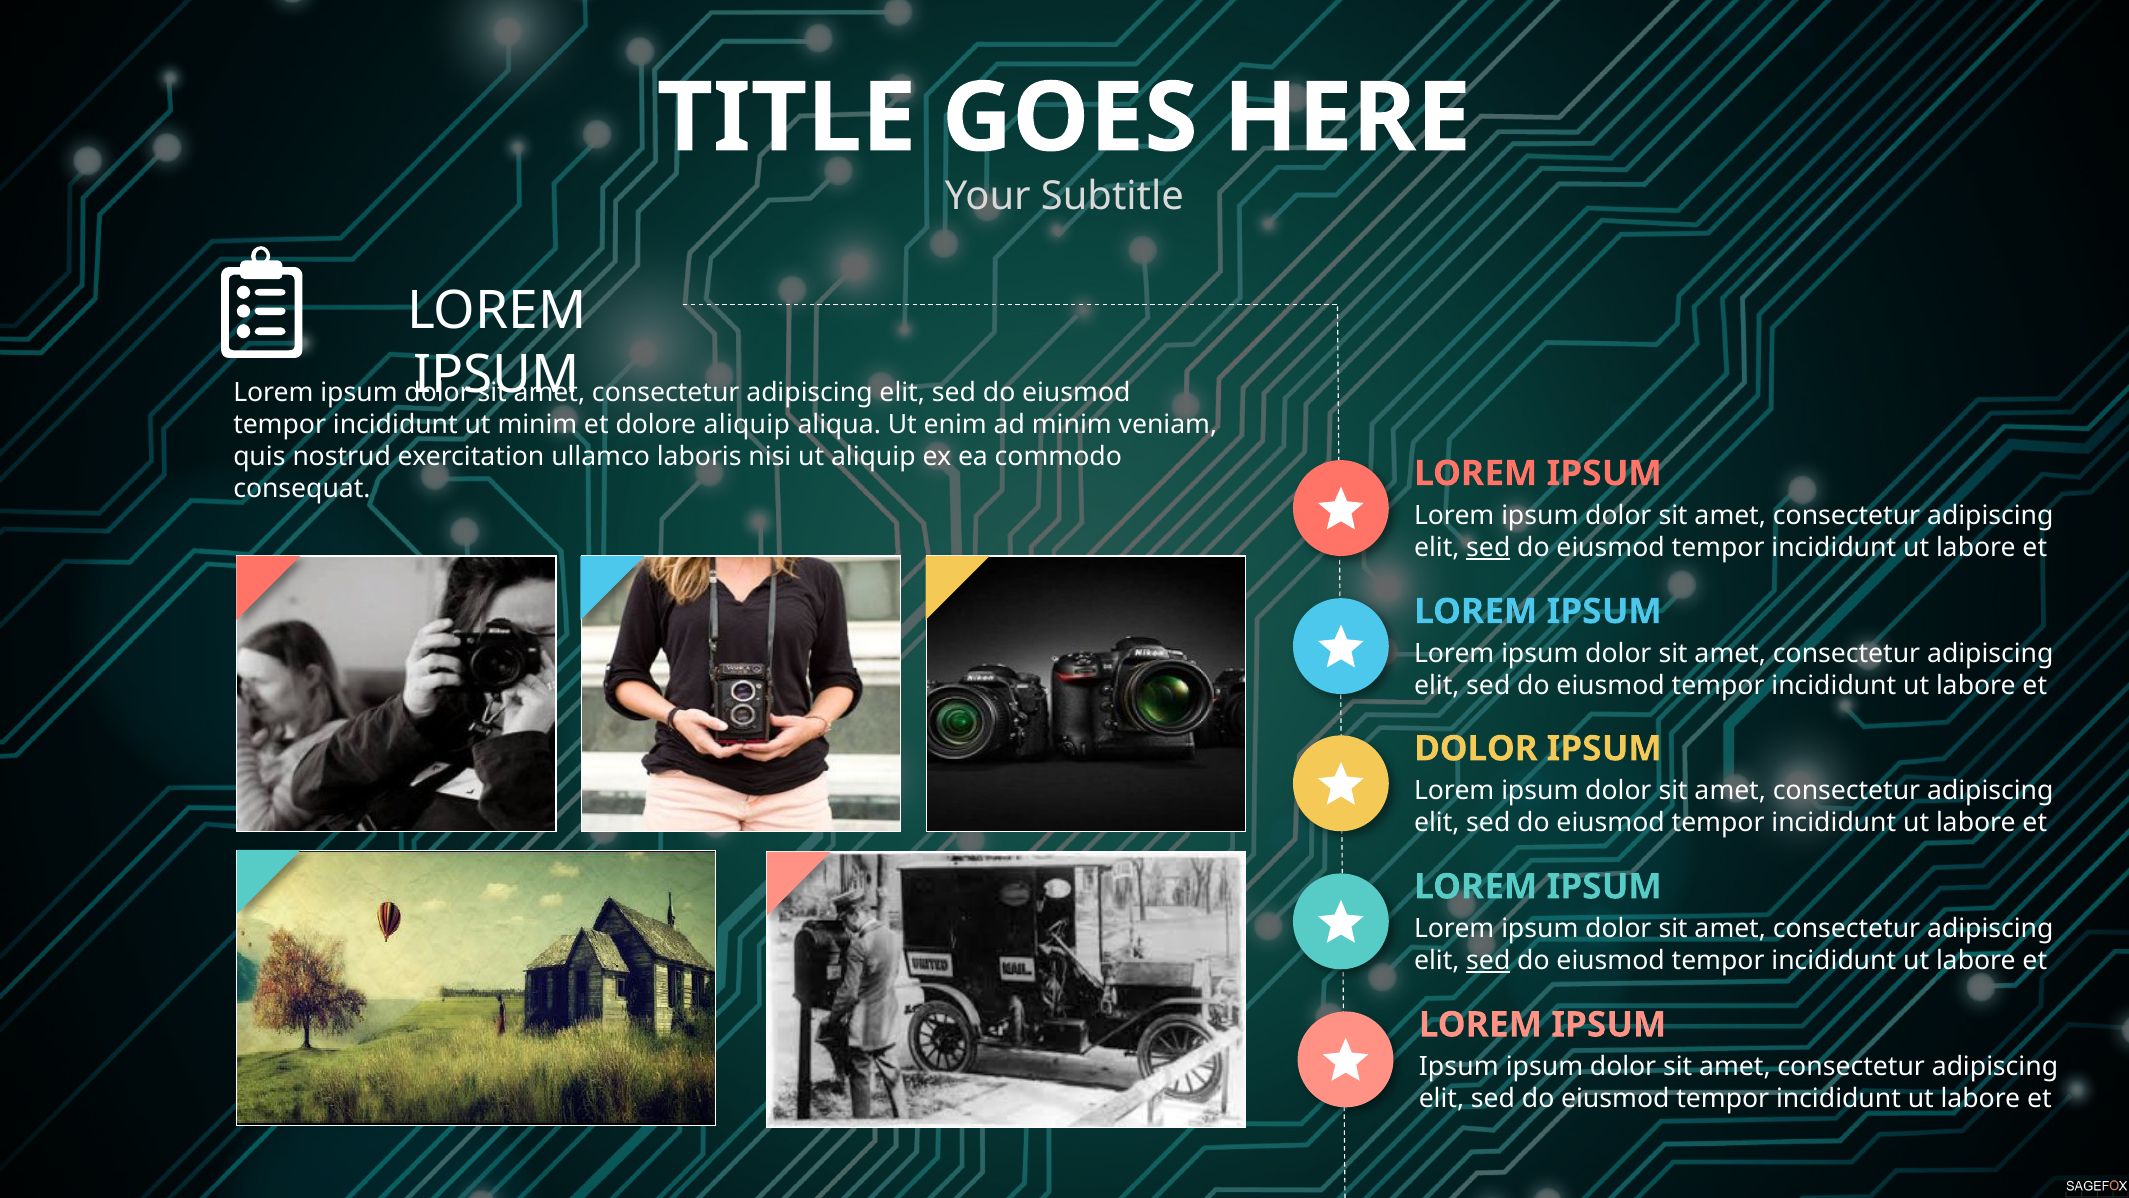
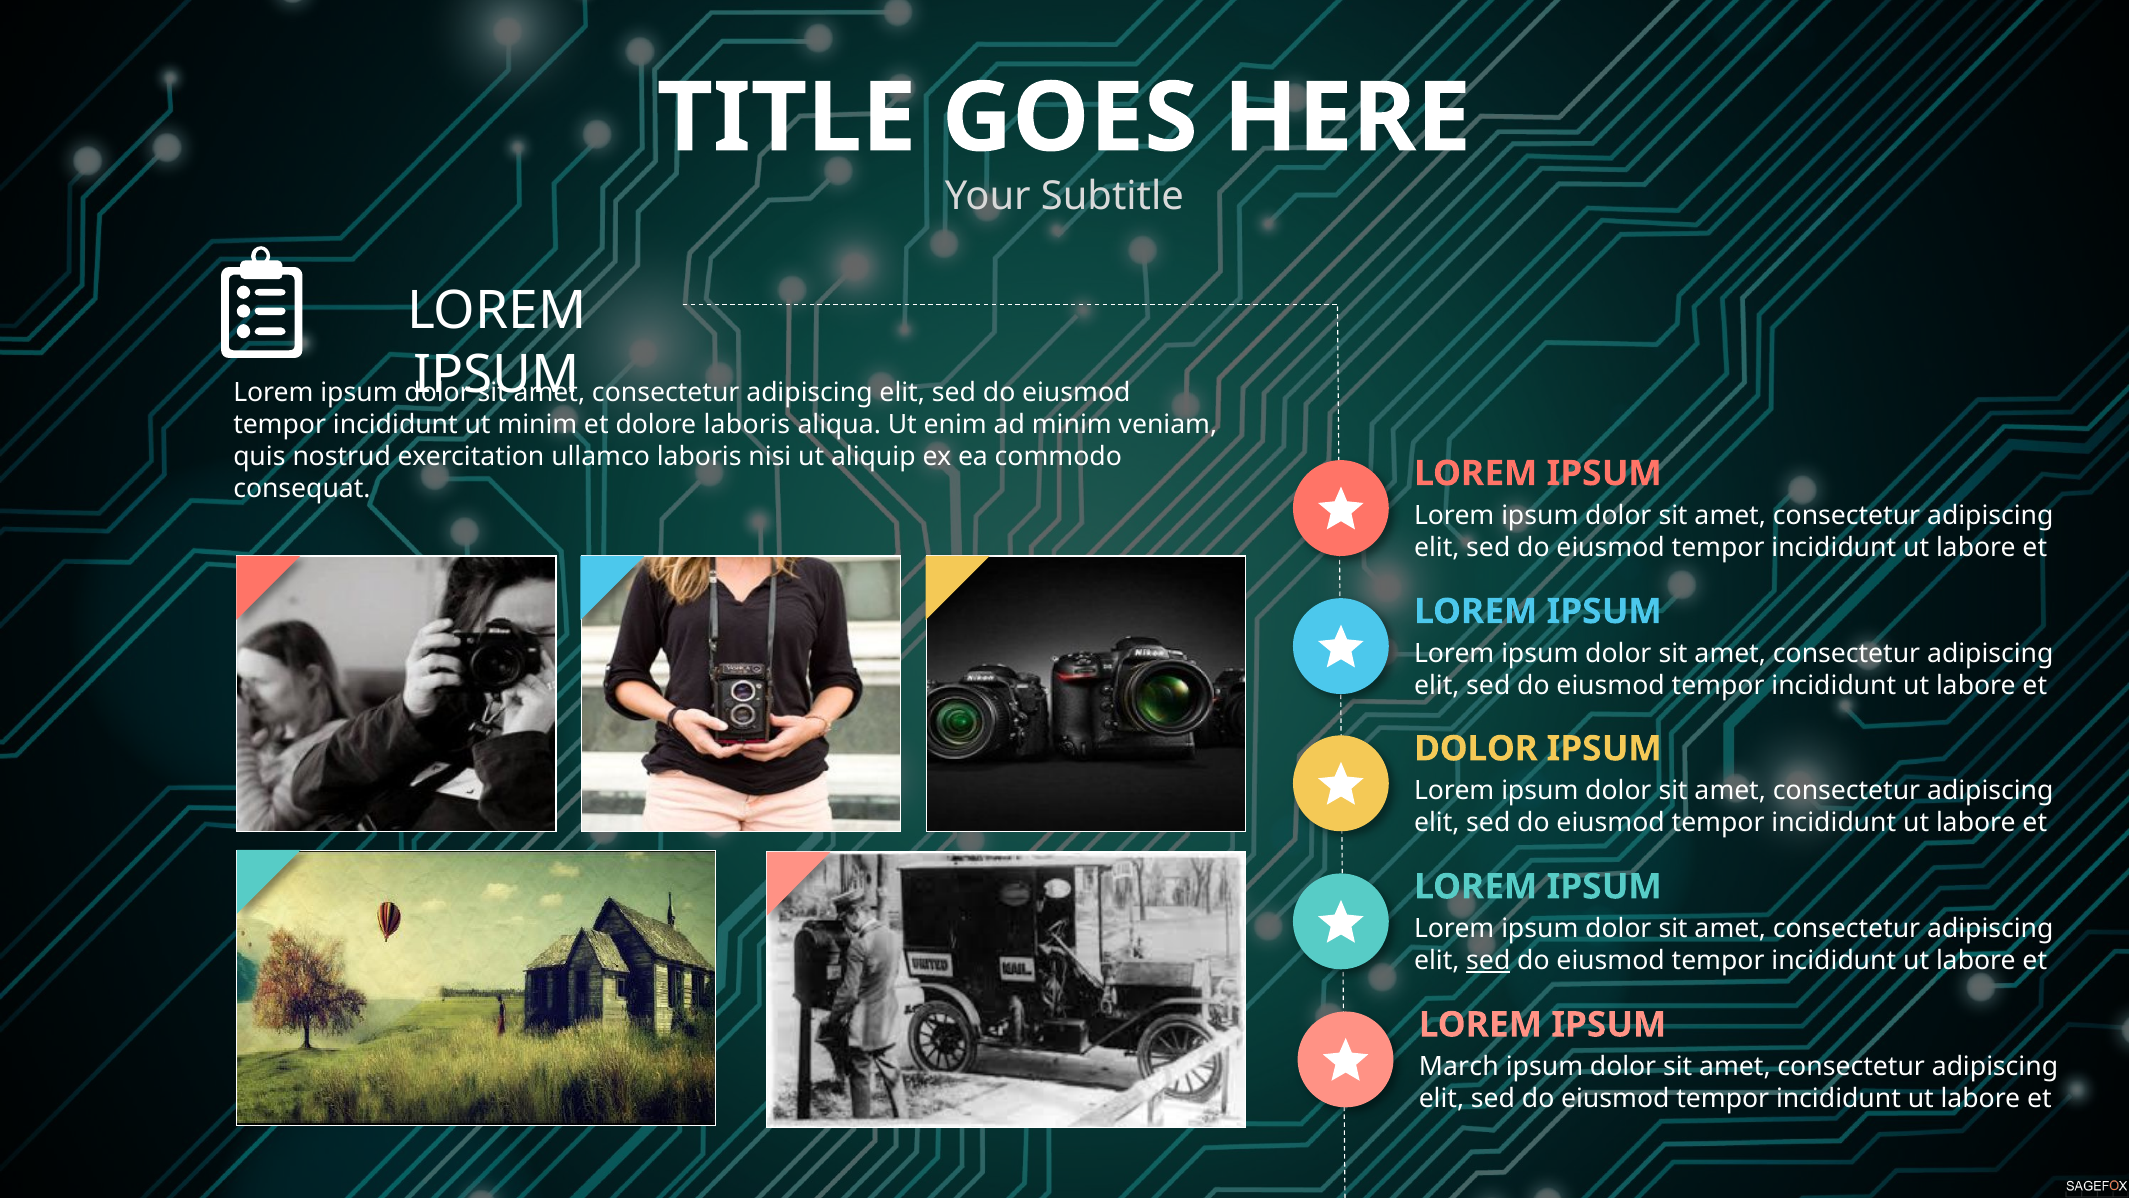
dolore aliquip: aliquip -> laboris
sed at (1488, 547) underline: present -> none
Ipsum at (1459, 1066): Ipsum -> March
